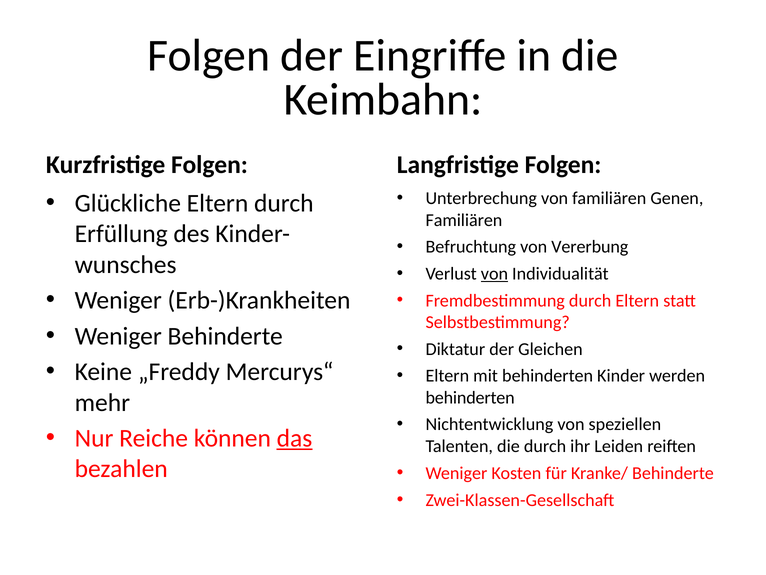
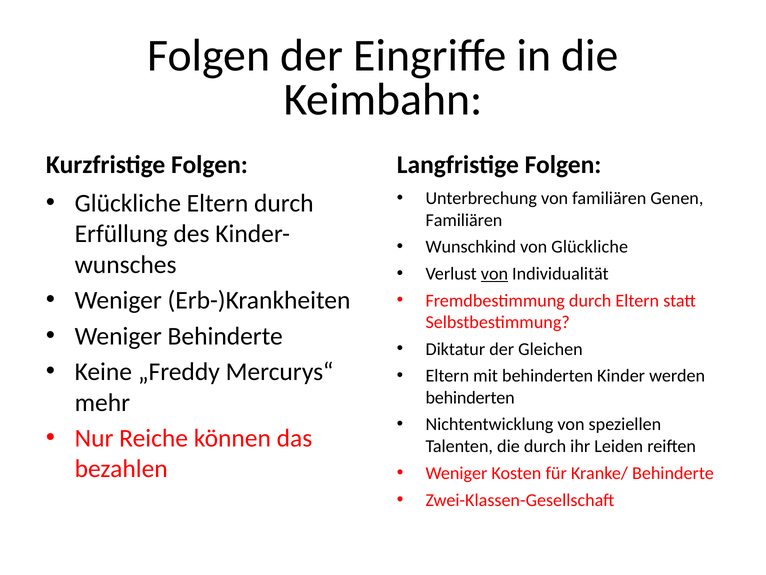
Befruchtung: Befruchtung -> Wunschkind
von Vererbung: Vererbung -> Glückliche
das underline: present -> none
